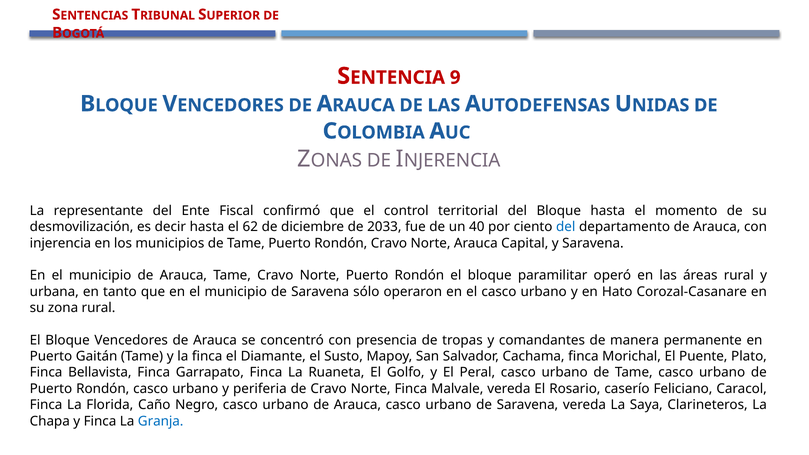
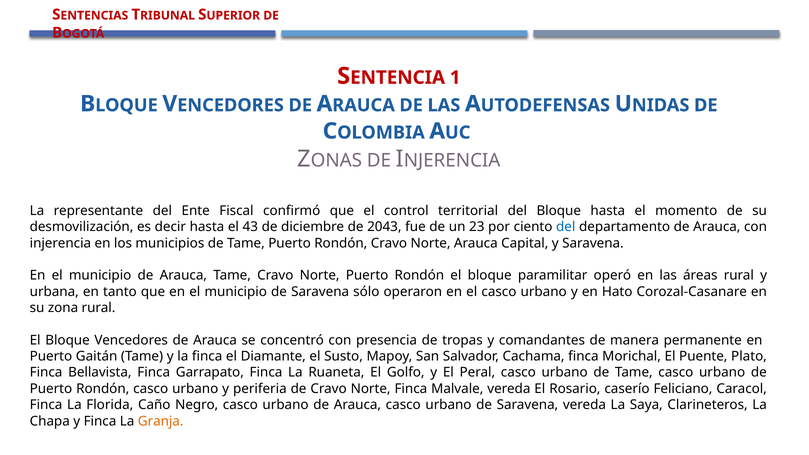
9: 9 -> 1
62: 62 -> 43
2033: 2033 -> 2043
40: 40 -> 23
Granja colour: blue -> orange
